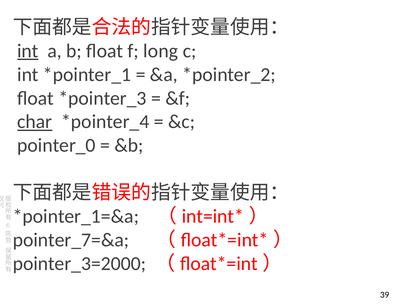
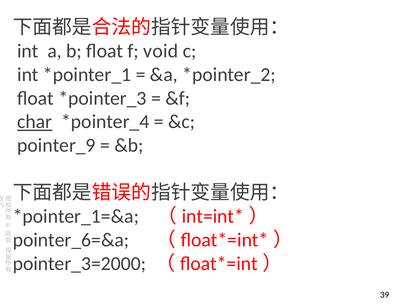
int at (28, 51) underline: present -> none
long: long -> void
pointer_0: pointer_0 -> pointer_9
pointer_7=&a: pointer_7=&a -> pointer_6=&a
